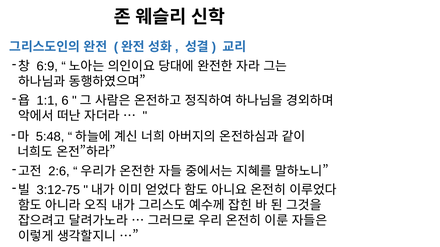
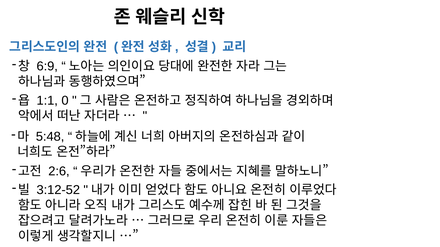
6: 6 -> 0
3:12-75: 3:12-75 -> 3:12-52
